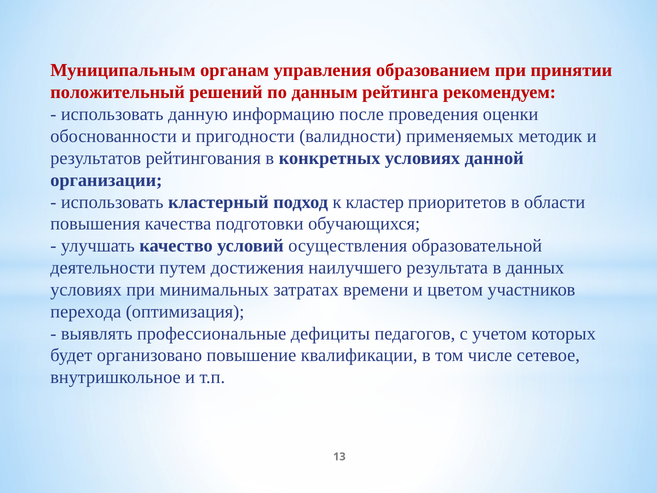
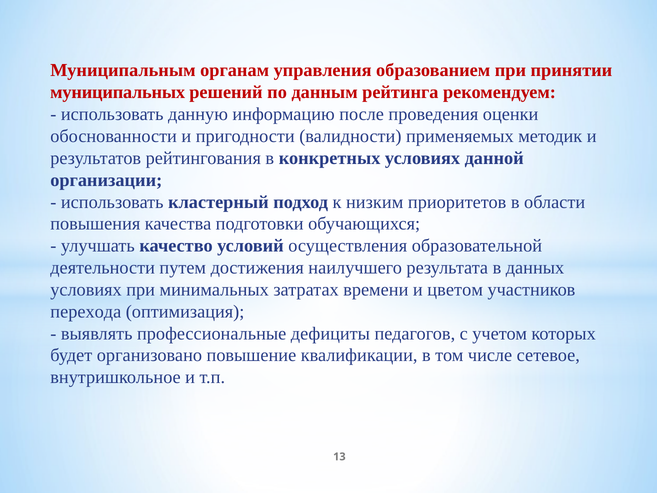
положительный: положительный -> муниципальных
кластер: кластер -> низким
